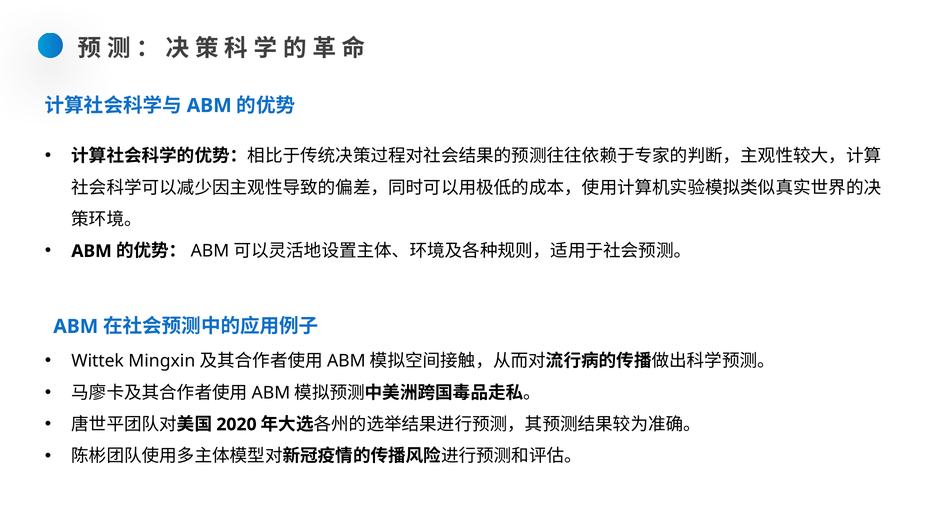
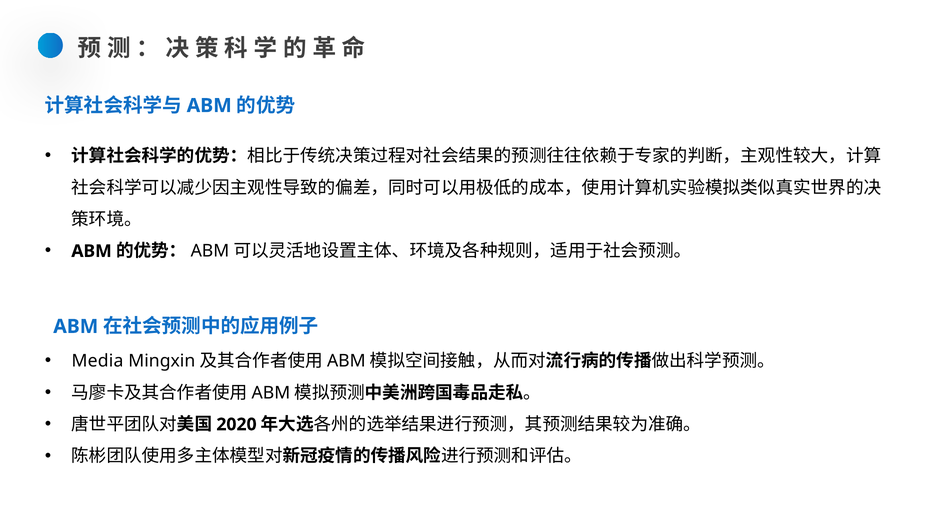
Wittek: Wittek -> Media
